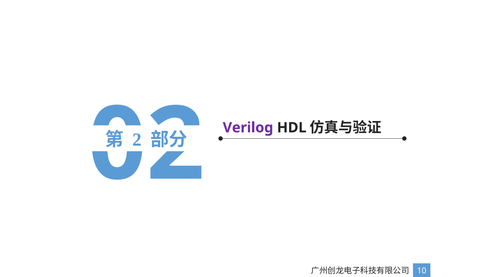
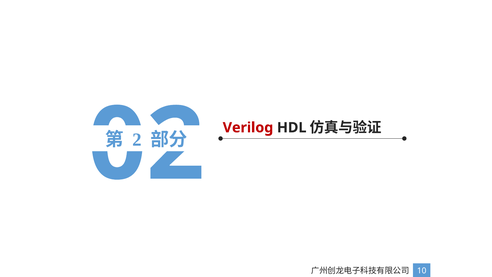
Verilog colour: purple -> red
